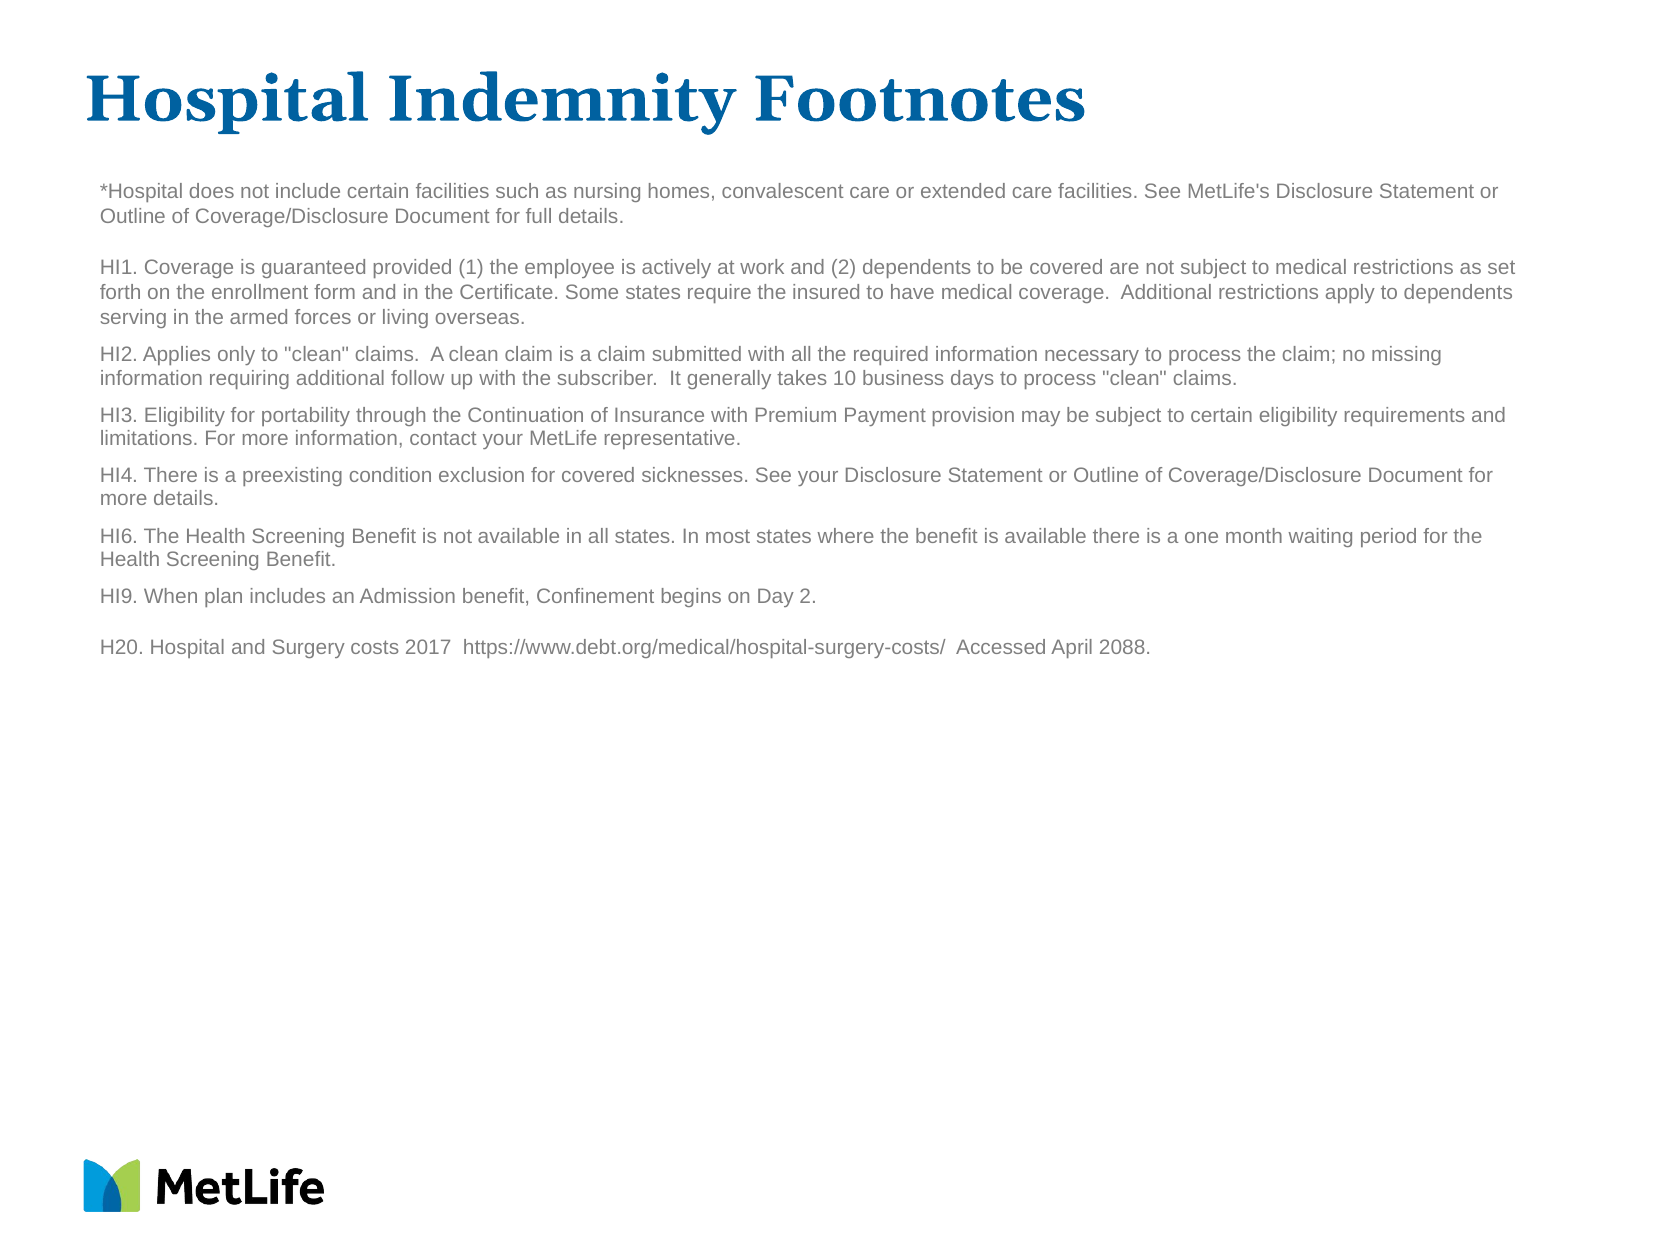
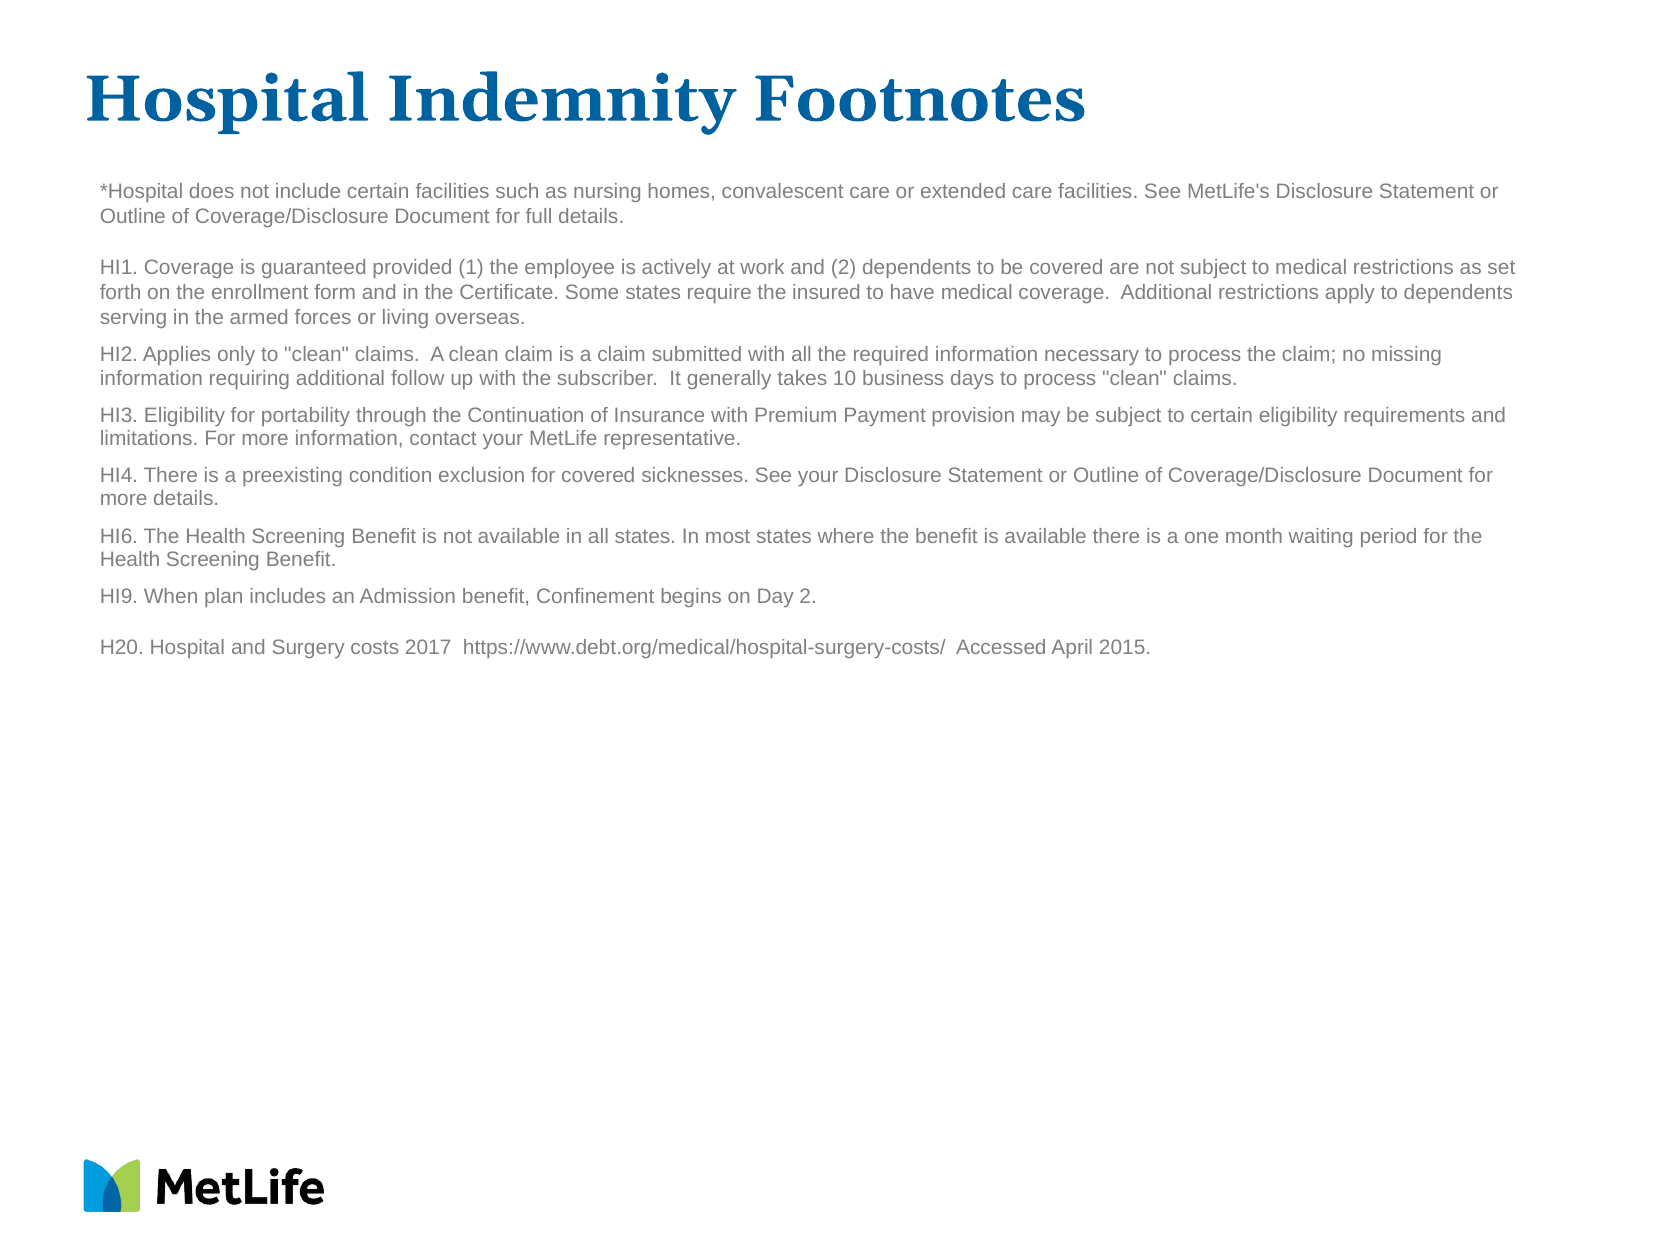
2088: 2088 -> 2015
